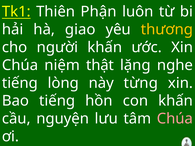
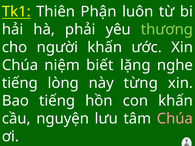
giao: giao -> phải
thương colour: yellow -> light green
thật: thật -> biết
